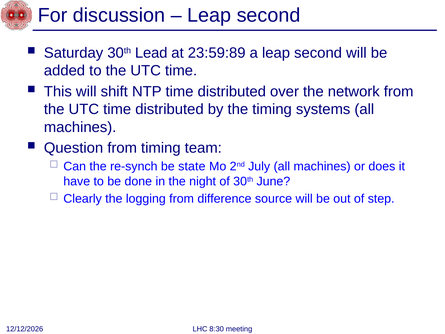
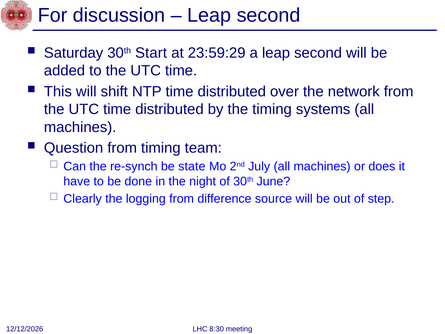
Lead: Lead -> Start
23:59:89: 23:59:89 -> 23:59:29
